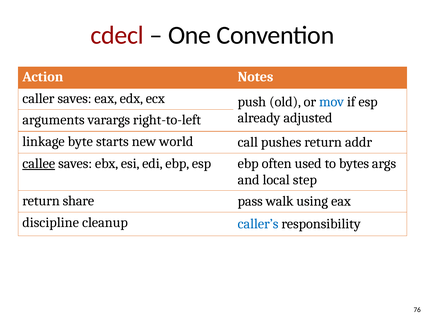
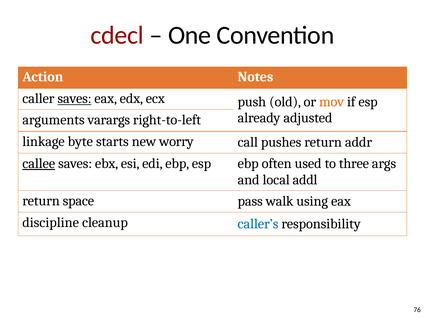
saves at (75, 99) underline: none -> present
mov colour: blue -> orange
world: world -> worry
bytes: bytes -> three
step: step -> addl
share: share -> space
